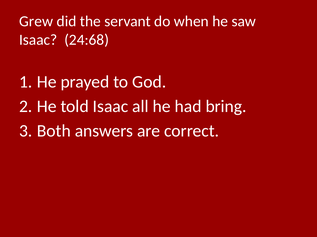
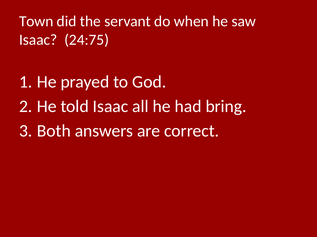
Grew: Grew -> Town
24:68: 24:68 -> 24:75
